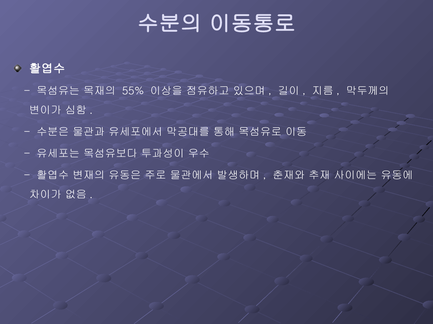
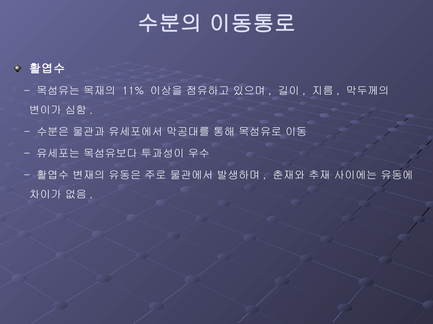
55%: 55% -> 11%
